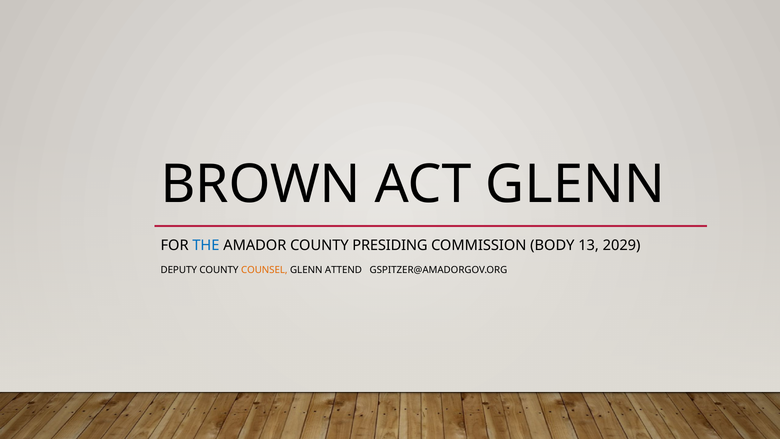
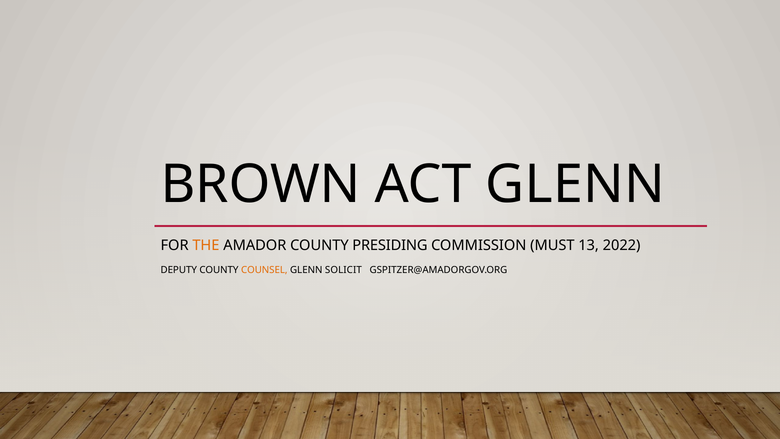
THE colour: blue -> orange
BODY: BODY -> MUST
2029: 2029 -> 2022
ATTEND: ATTEND -> SOLICIT
